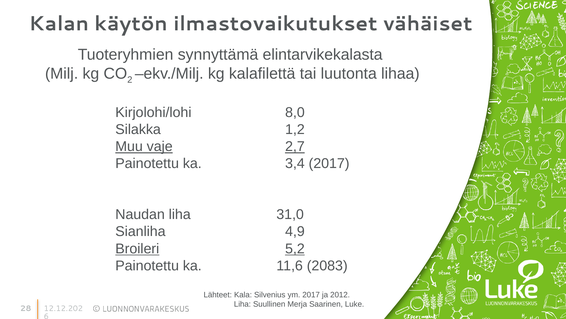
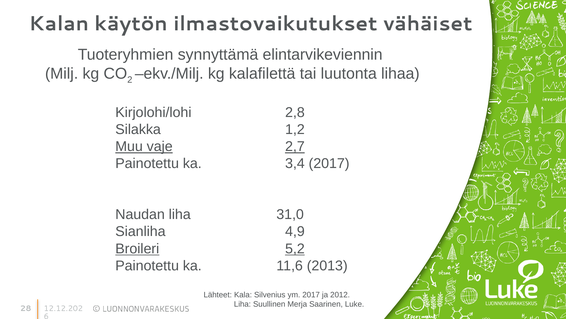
elintarvikekalasta: elintarvikekalasta -> elintarvikeviennin
8,0: 8,0 -> 2,8
2083: 2083 -> 2013
